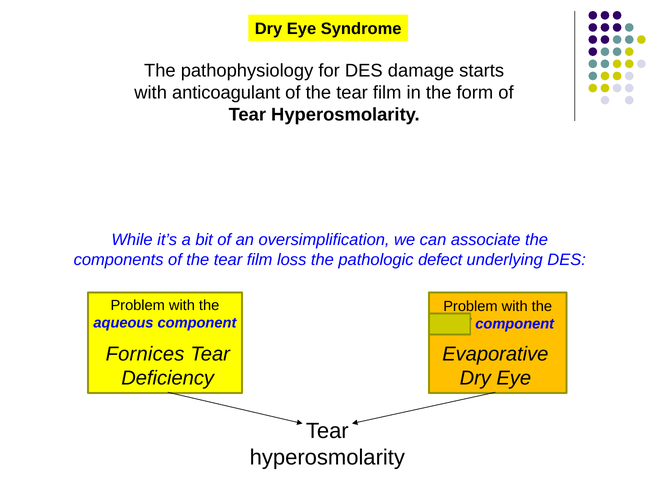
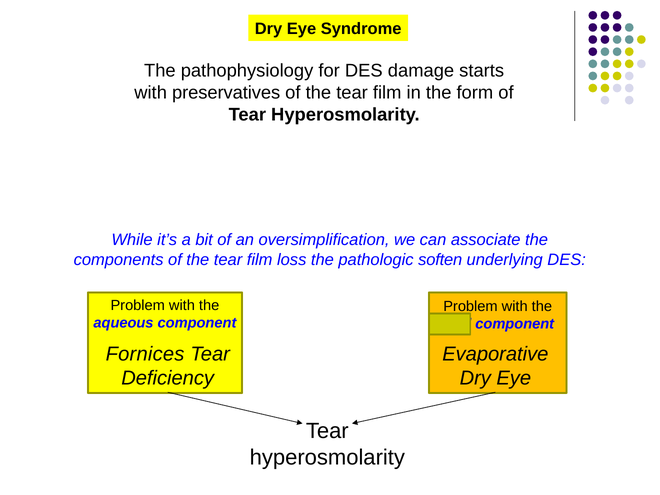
anticoagulant: anticoagulant -> preservatives
defect: defect -> soften
